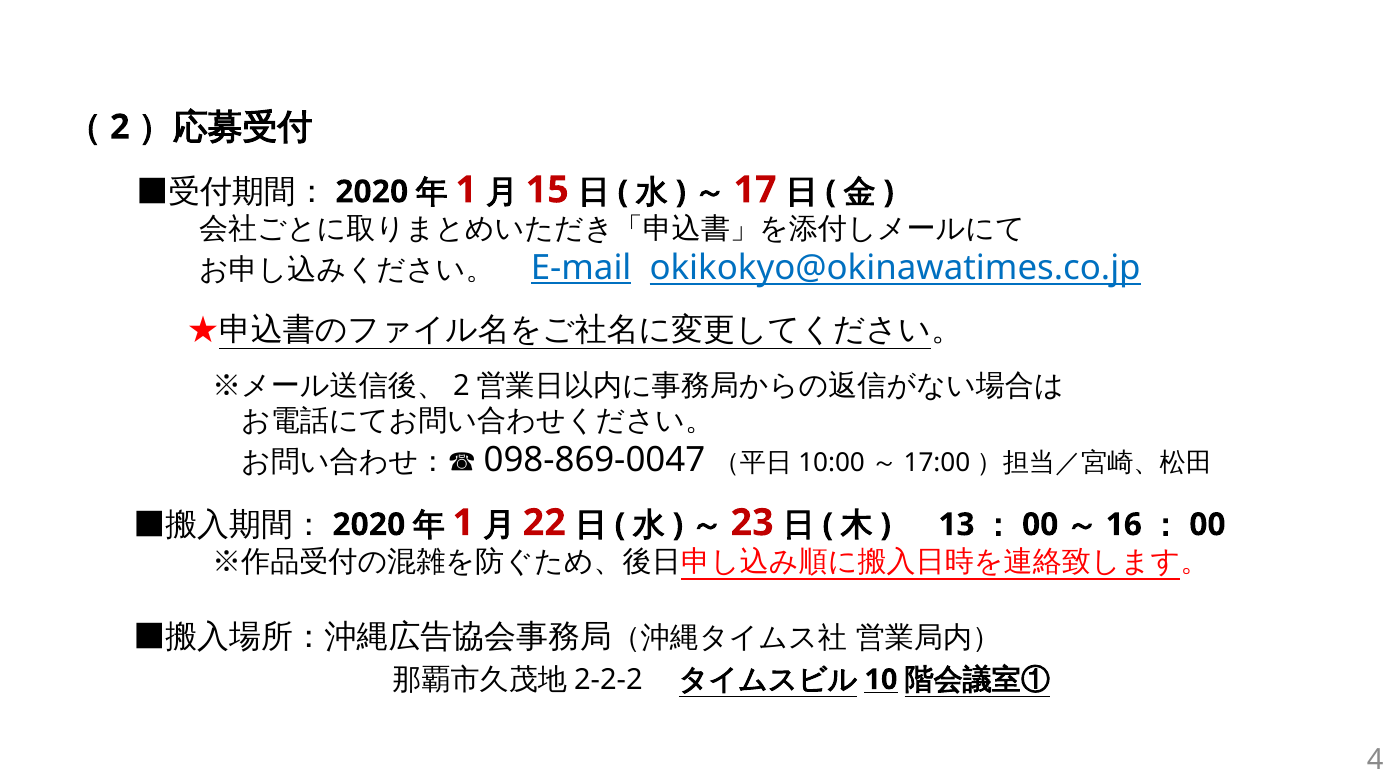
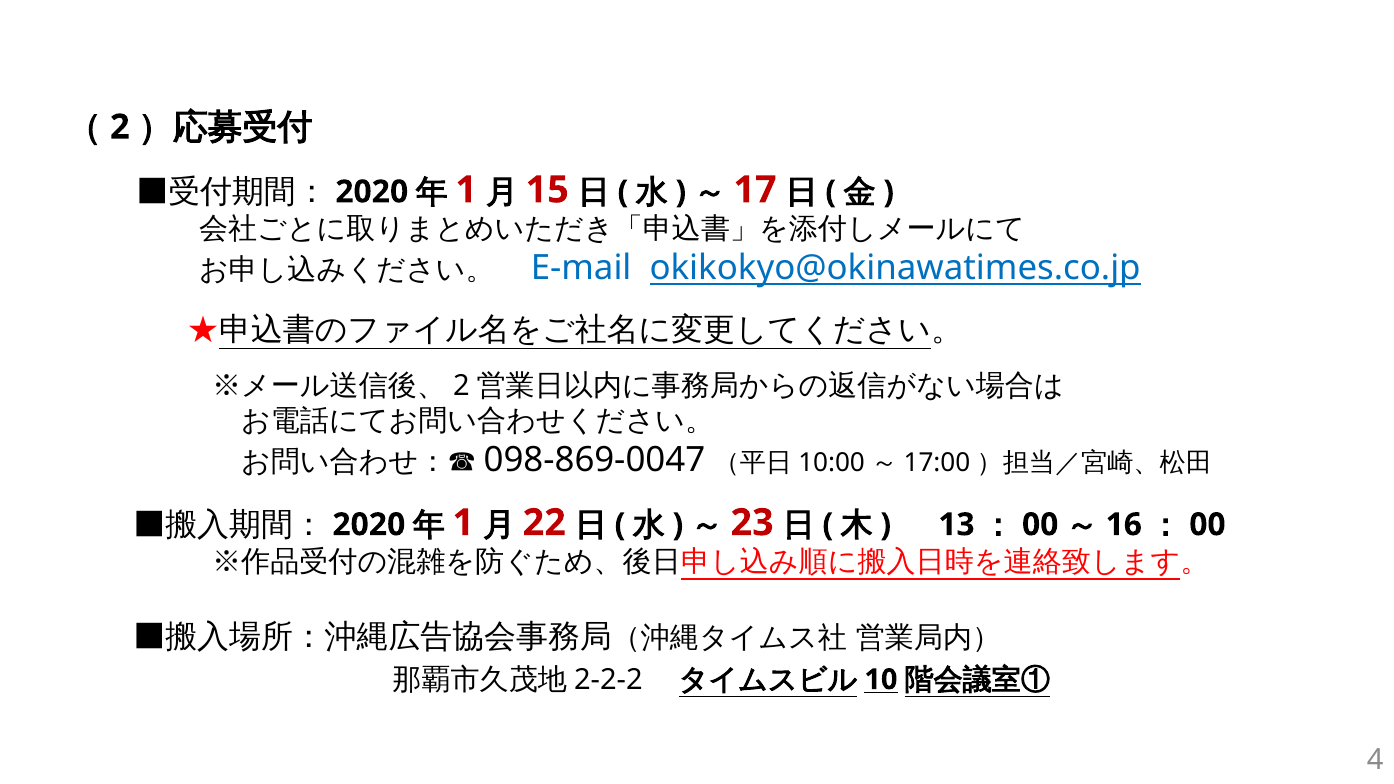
E-mail underline: present -> none
